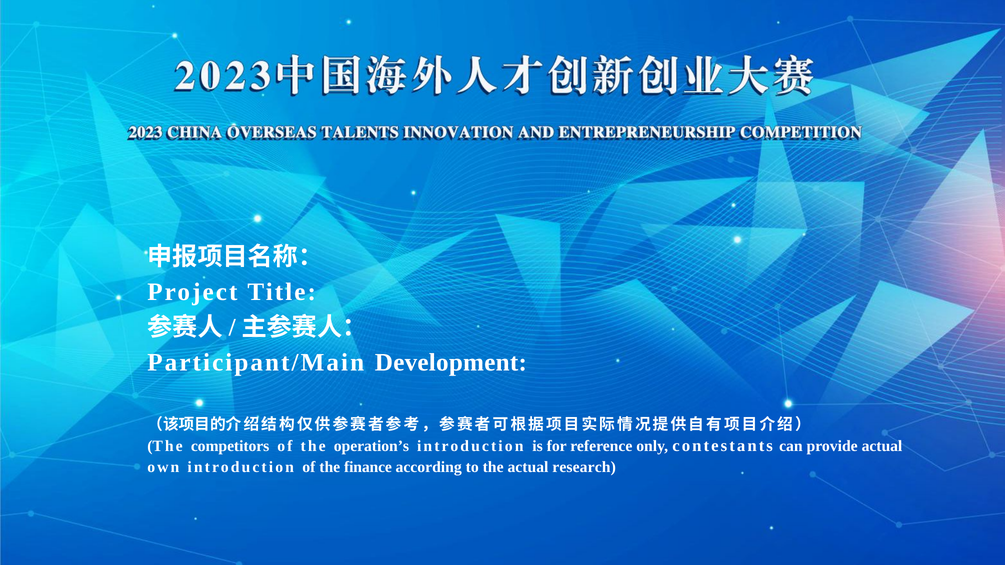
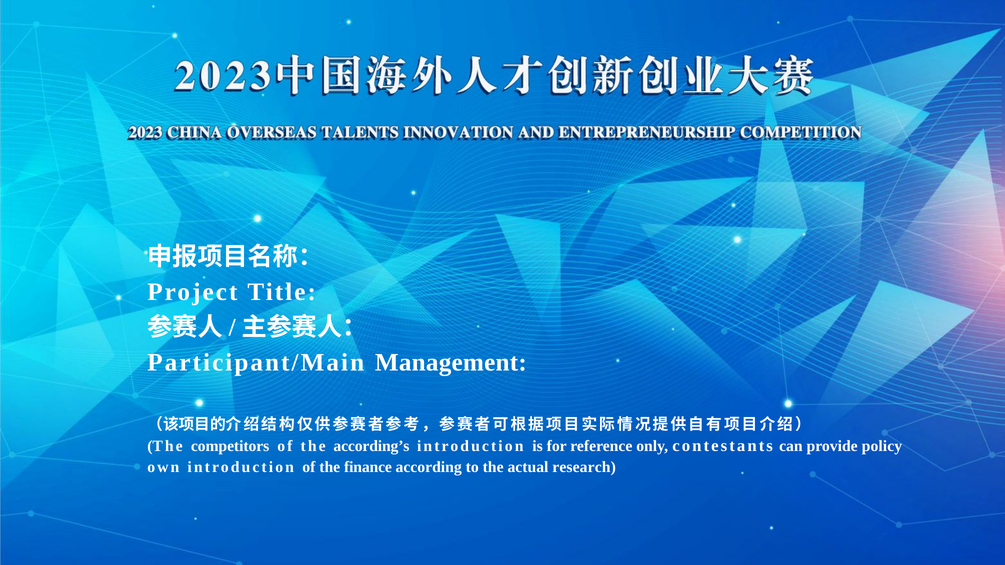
Development: Development -> Management
operation’s: operation’s -> according’s
provide actual: actual -> policy
